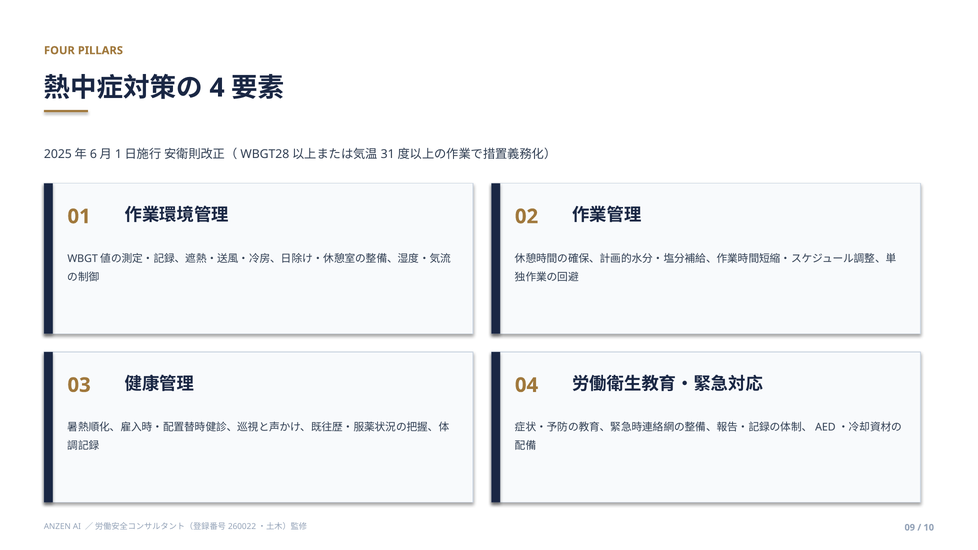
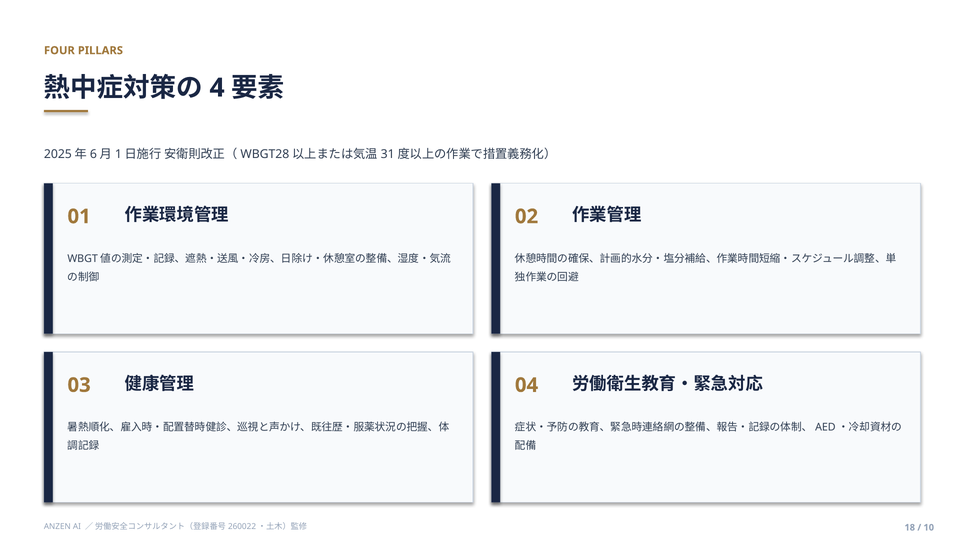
09: 09 -> 18
